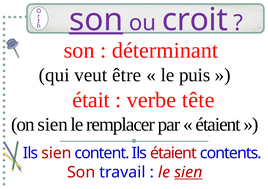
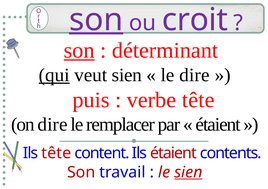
son at (79, 51) underline: none -> present
qui underline: none -> present
veut être: être -> sien
le puis: puis -> dire
était: était -> puis
on sien: sien -> dire
Ils sien: sien -> tête
